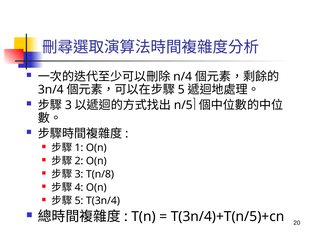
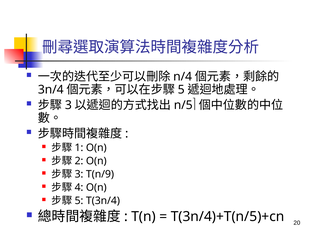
T(n/8: T(n/8 -> T(n/9
